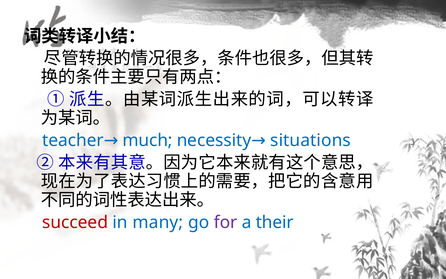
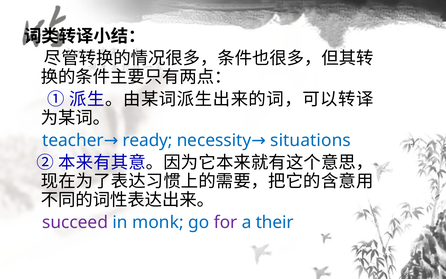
much: much -> ready
succeed colour: red -> purple
many: many -> monk
